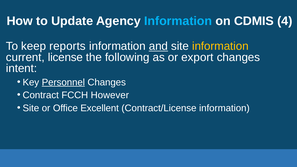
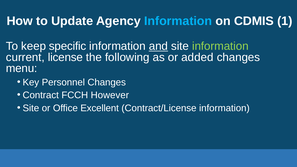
4: 4 -> 1
reports: reports -> specific
information at (220, 46) colour: yellow -> light green
export: export -> added
intent: intent -> menu
Personnel underline: present -> none
